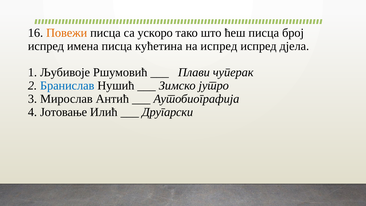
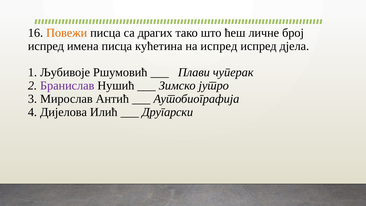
ускоро: ускоро -> драгих
ћеш писца: писца -> личне
Бранислав colour: blue -> purple
Јотовање: Јотовање -> Дијелова
